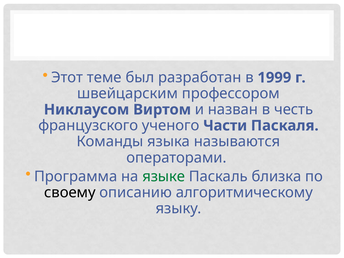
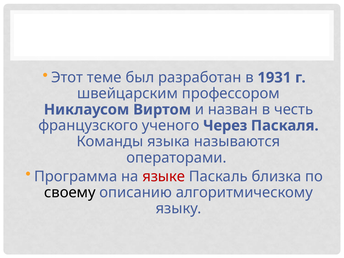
1999: 1999 -> 1931
Части: Части -> Через
языке colour: green -> red
